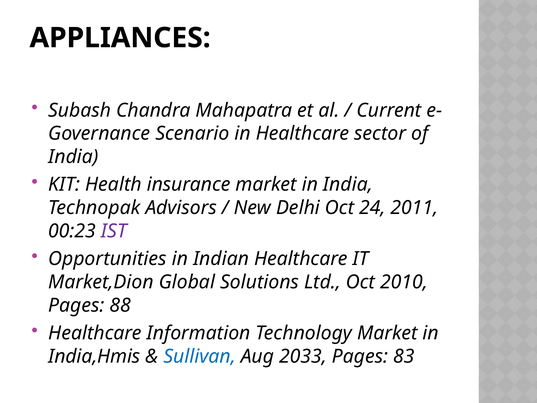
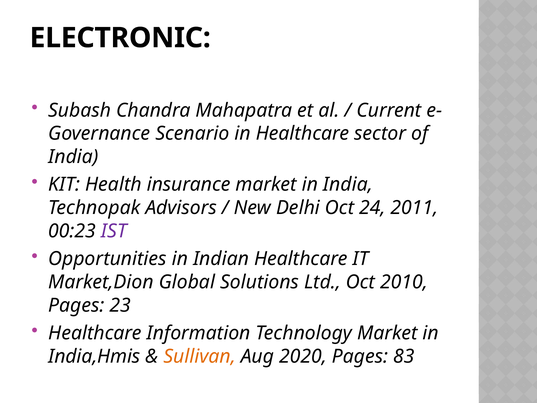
APPLIANCES: APPLIANCES -> ELECTRONIC
88: 88 -> 23
Sullivan colour: blue -> orange
2033: 2033 -> 2020
